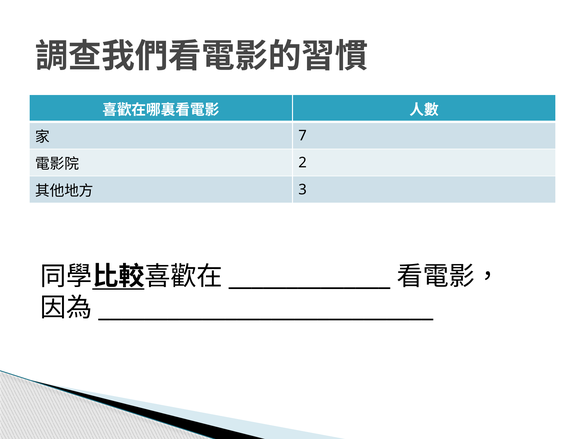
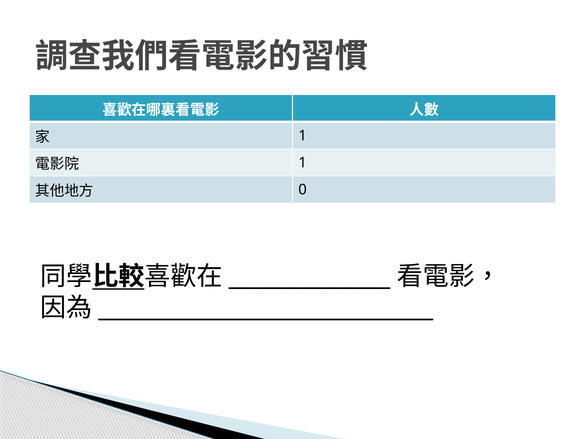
7 at (303, 135): 7 -> 1
2 at (303, 163): 2 -> 1
3: 3 -> 0
